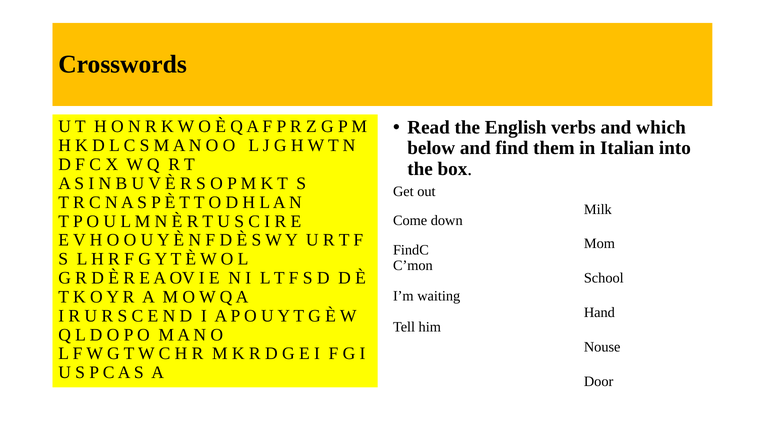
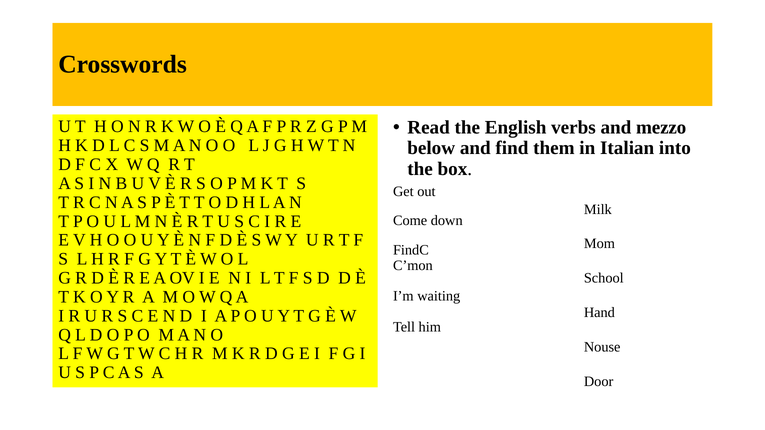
which: which -> mezzo
